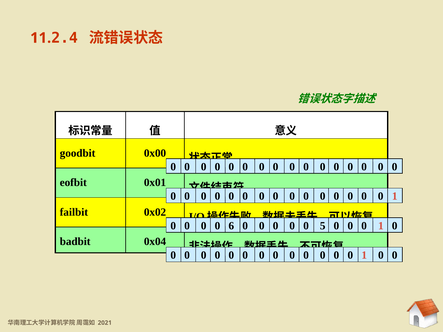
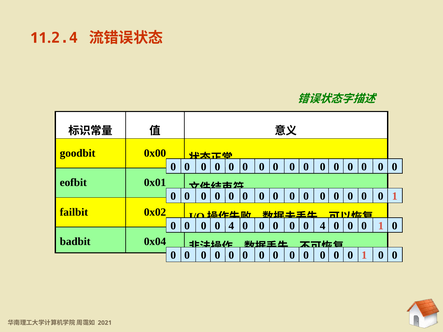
6 at (231, 226): 6 -> 4
5 at (323, 226): 5 -> 4
